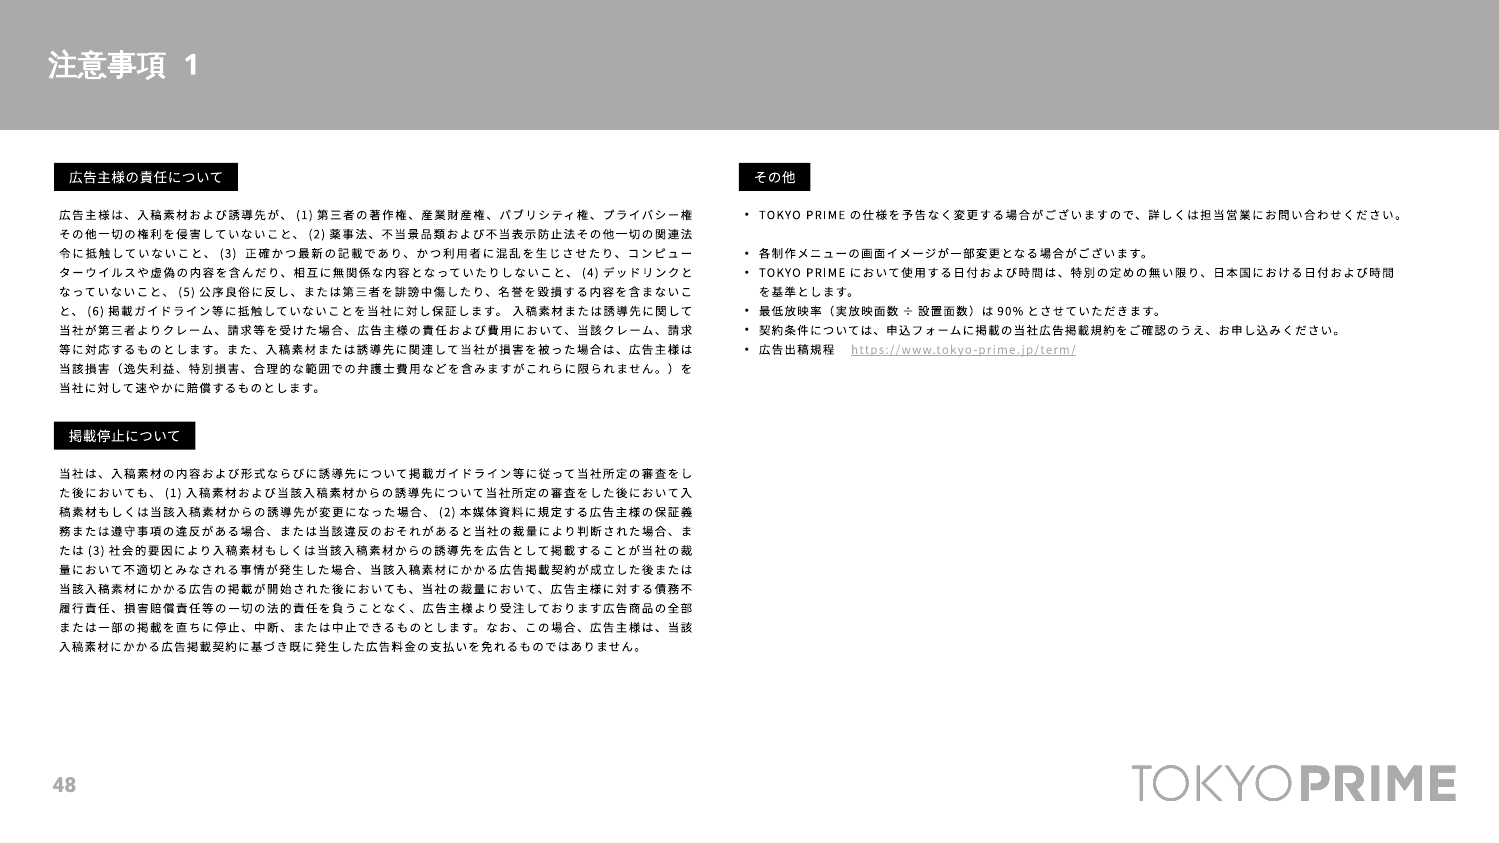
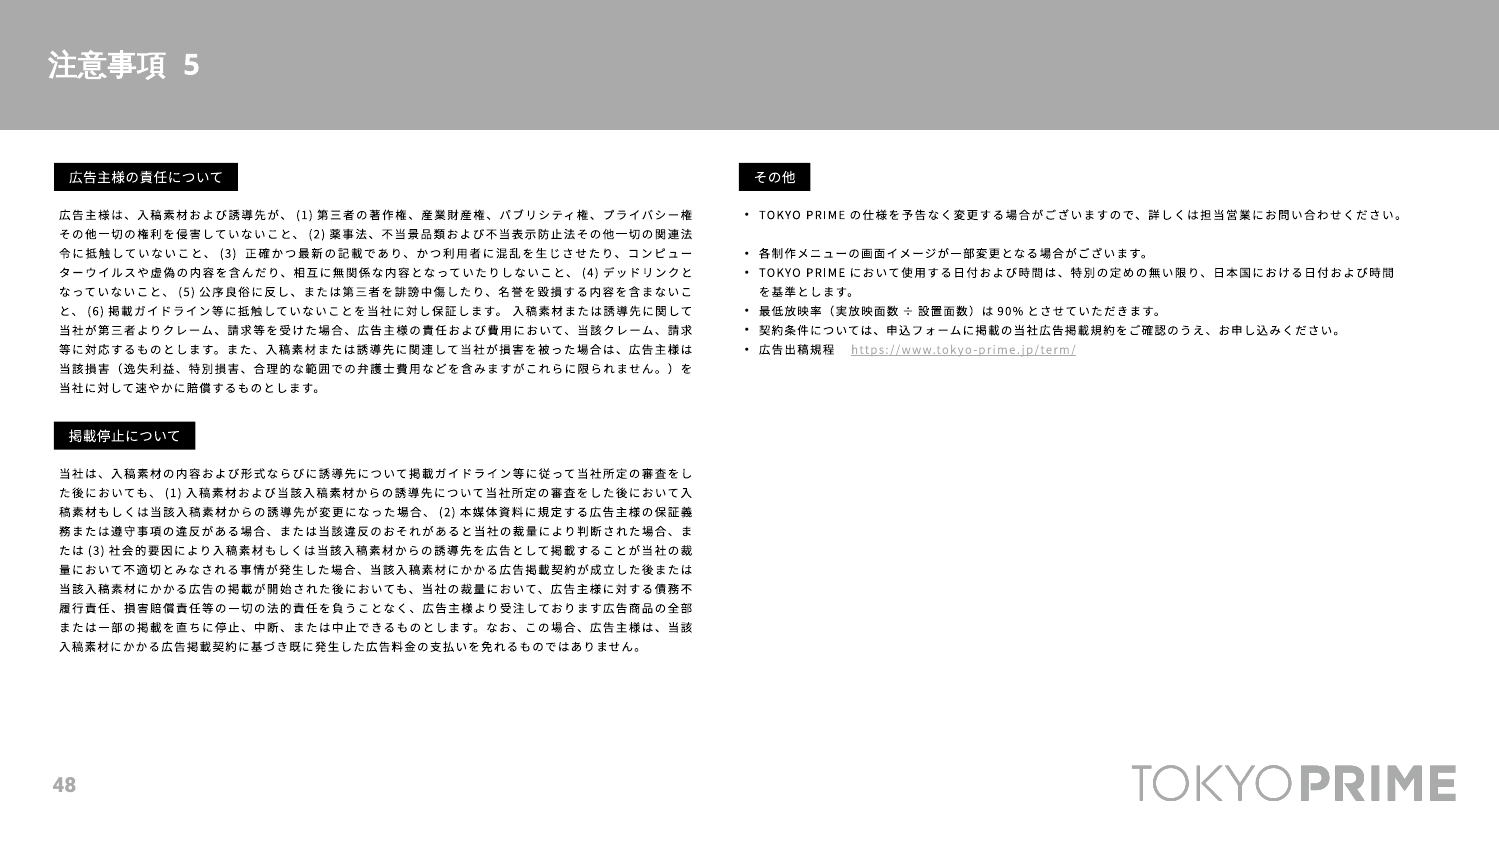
1 at (192, 65): 1 -> 5
